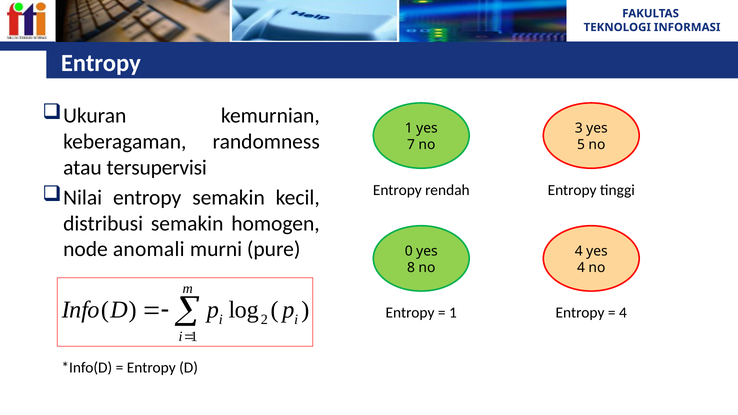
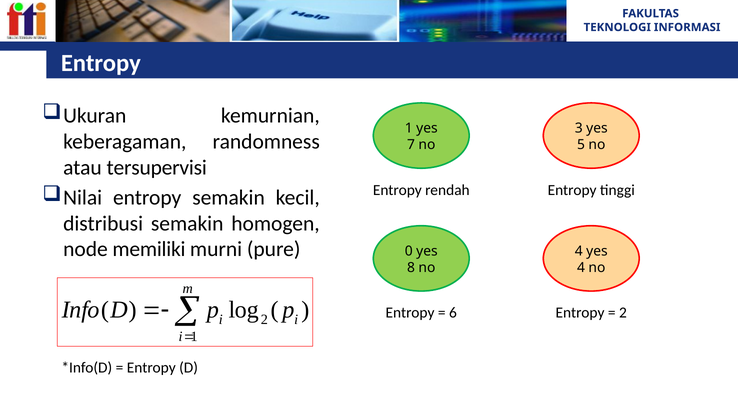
anomali: anomali -> memiliki
1 at (453, 313): 1 -> 6
4 at (623, 313): 4 -> 2
